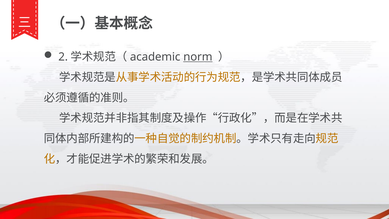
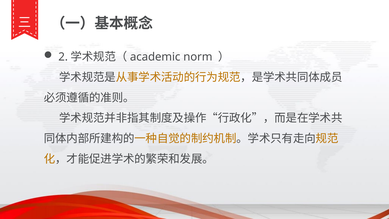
norm underline: present -> none
